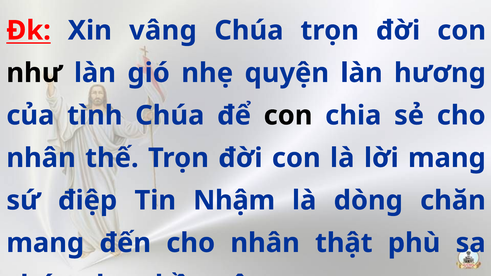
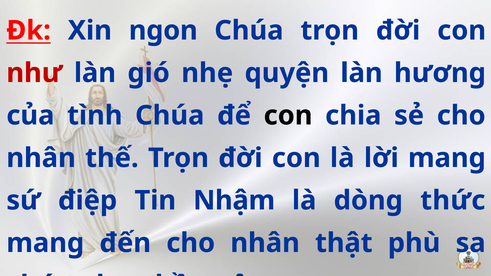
vâng: vâng -> ngon
như colour: black -> red
chăn: chăn -> thức
